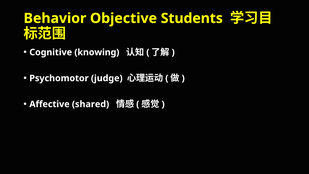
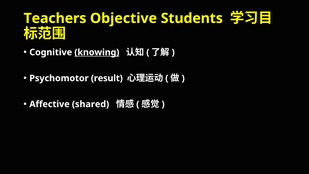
Behavior: Behavior -> Teachers
knowing underline: none -> present
judge: judge -> result
